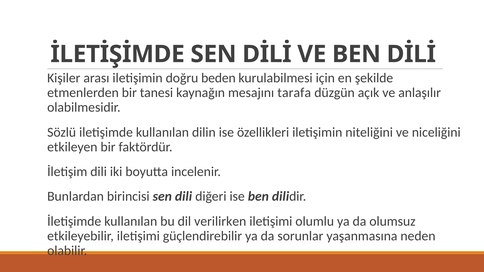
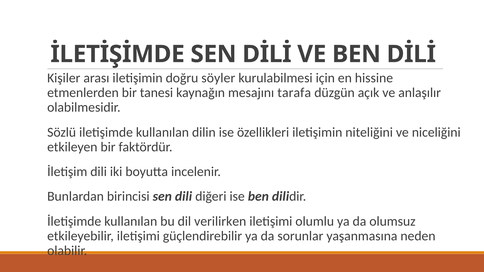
beden: beden -> söyler
şekilde: şekilde -> hissine
